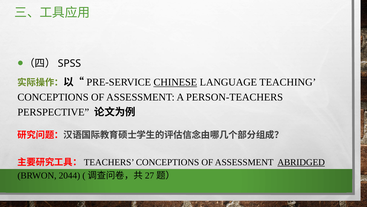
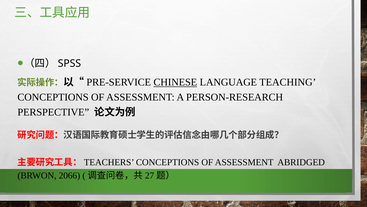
PERSON-TEACHERS: PERSON-TEACHERS -> PERSON-RESEARCH
ABRIDGED underline: present -> none
2044: 2044 -> 2066
